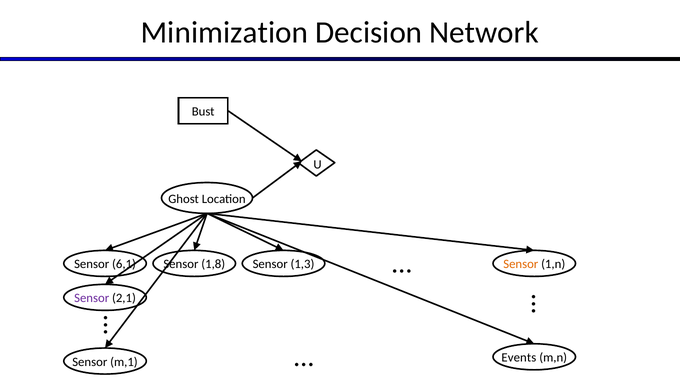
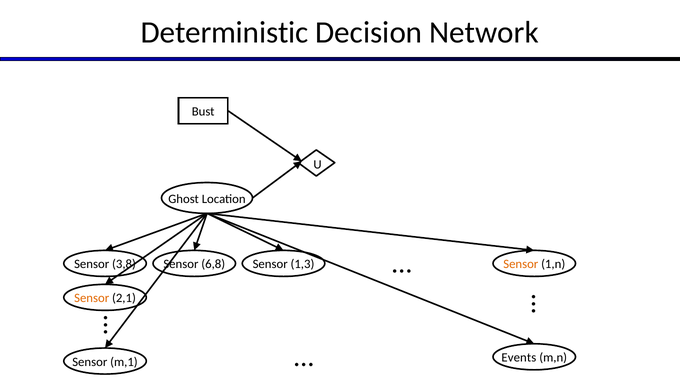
Minimization: Minimization -> Deterministic
6,1: 6,1 -> 3,8
1,8: 1,8 -> 6,8
Sensor at (92, 299) colour: purple -> orange
